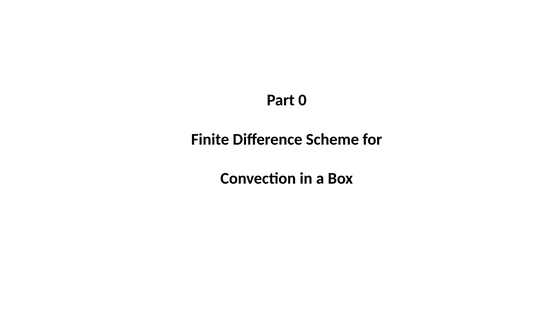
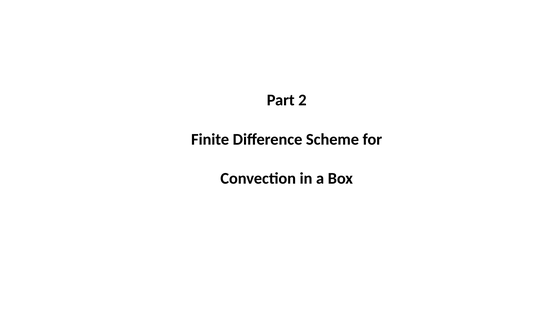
0: 0 -> 2
